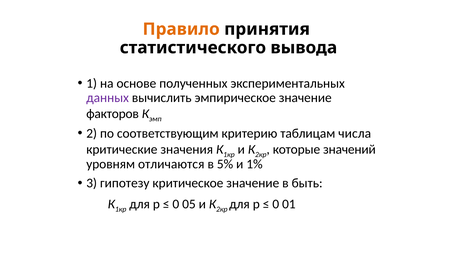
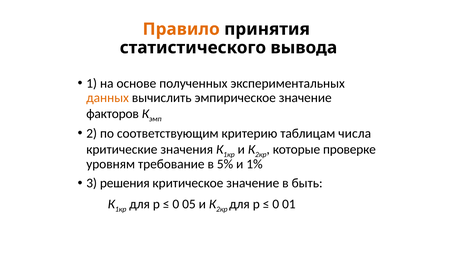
данных colour: purple -> orange
значений: значений -> проверке
отличаются: отличаются -> требование
гипотезу: гипотезу -> решения
